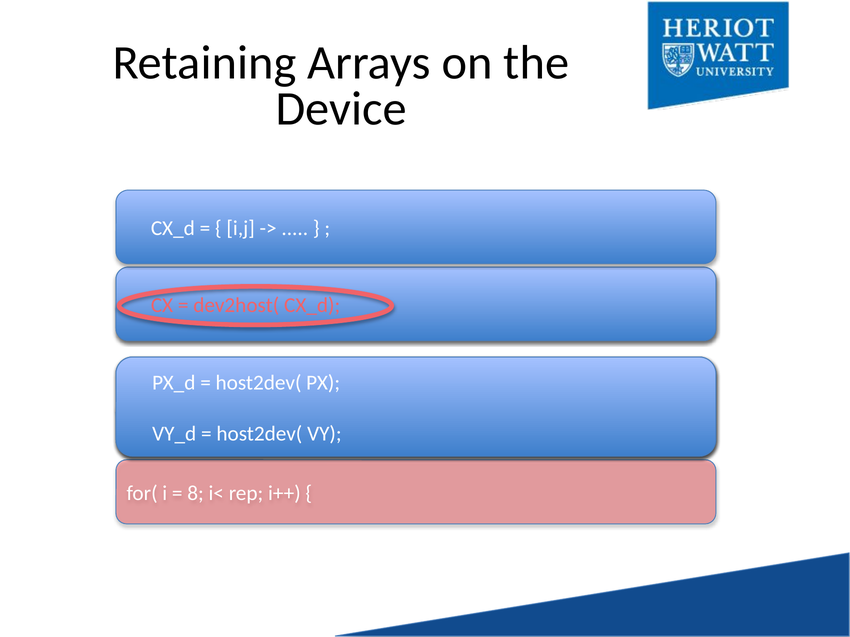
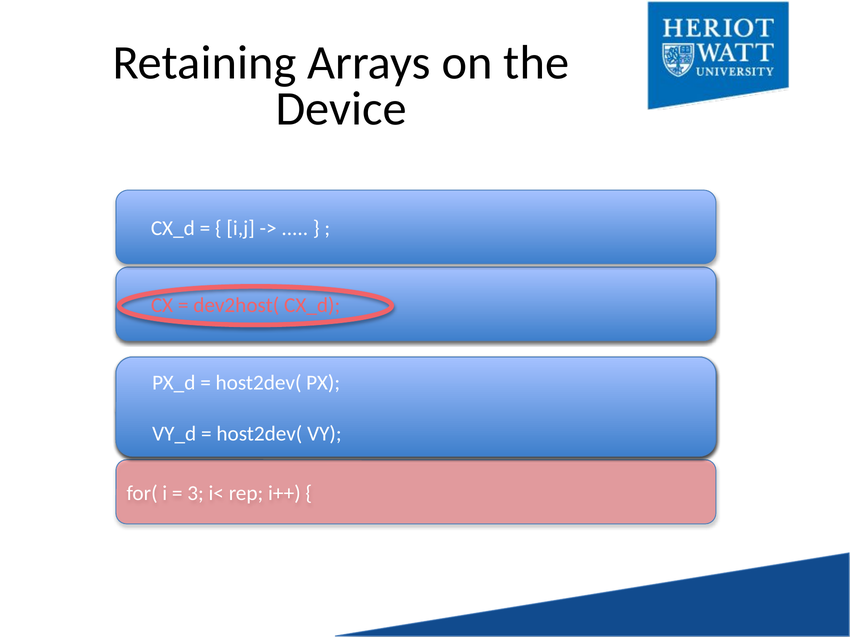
8: 8 -> 3
